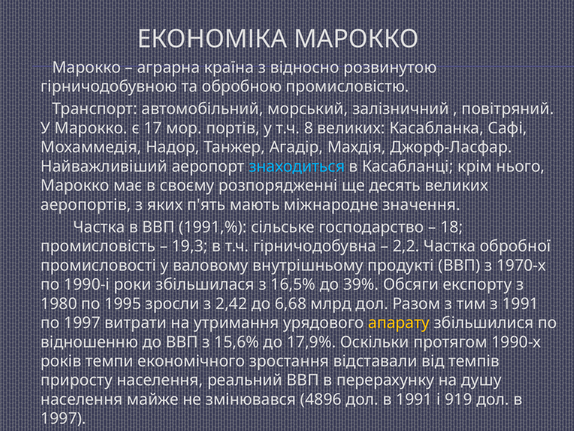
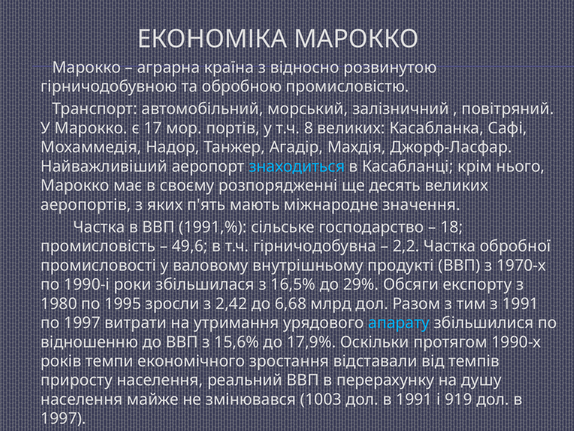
19,3: 19,3 -> 49,6
39%: 39% -> 29%
апарату colour: yellow -> light blue
4896: 4896 -> 1003
